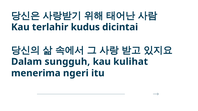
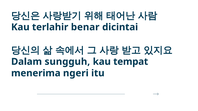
kudus: kudus -> benar
kulihat: kulihat -> tempat
